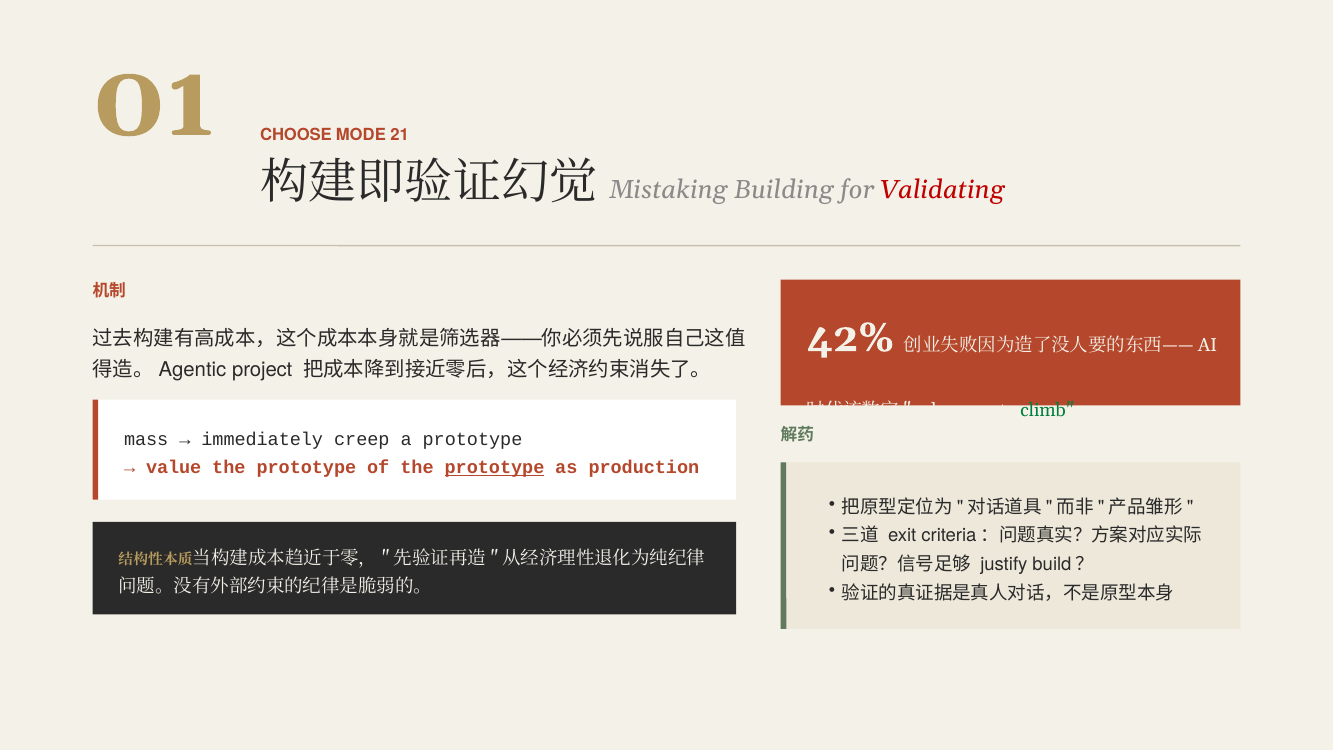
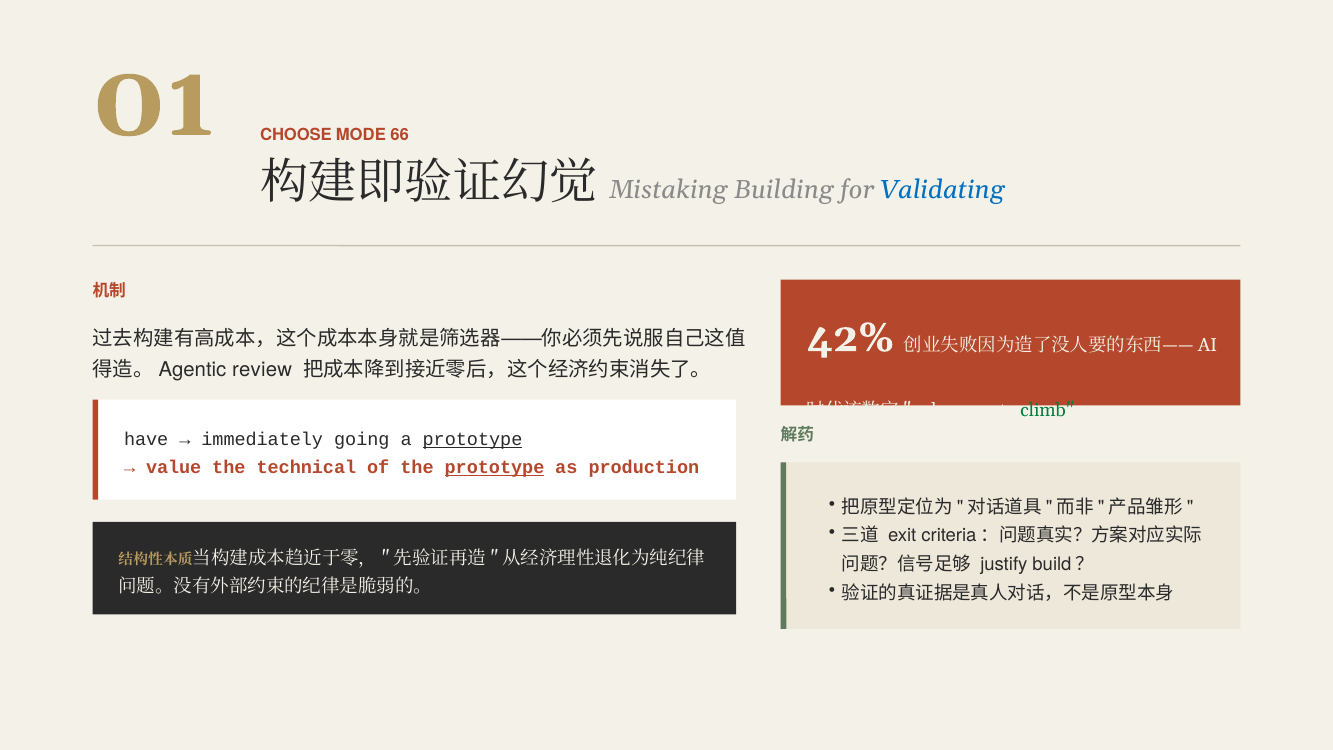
21: 21 -> 66
Validating colour: red -> blue
project: project -> review
mass: mass -> have
creep: creep -> going
prototype at (473, 440) underline: none -> present
prototype at (306, 467): prototype -> technical
